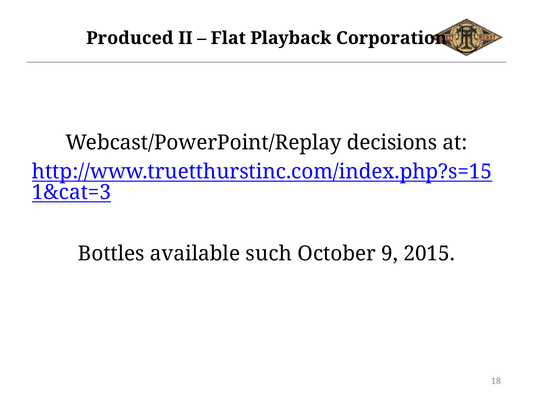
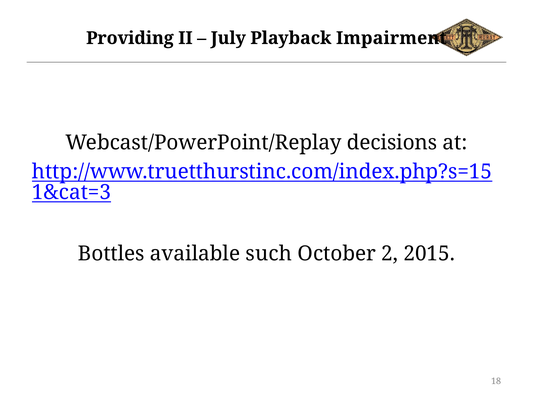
Produced: Produced -> Providing
Flat: Flat -> July
Corporation: Corporation -> Impairment
9: 9 -> 2
